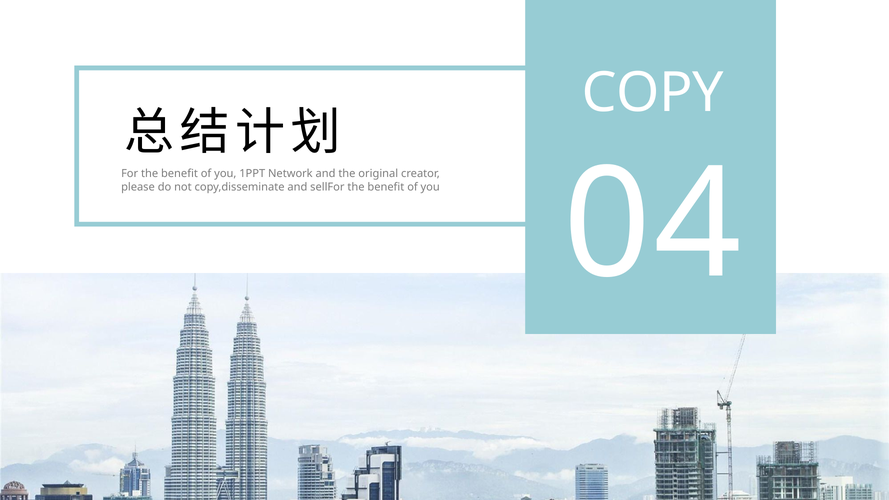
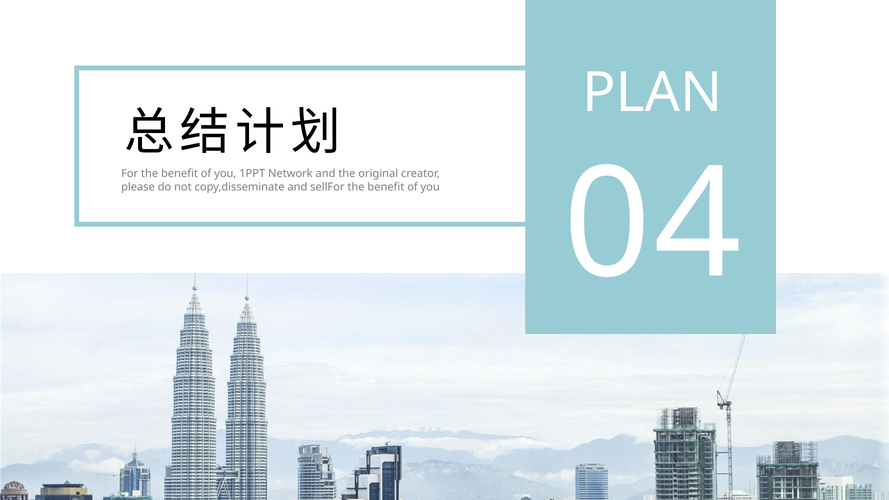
COPY: COPY -> PLAN
